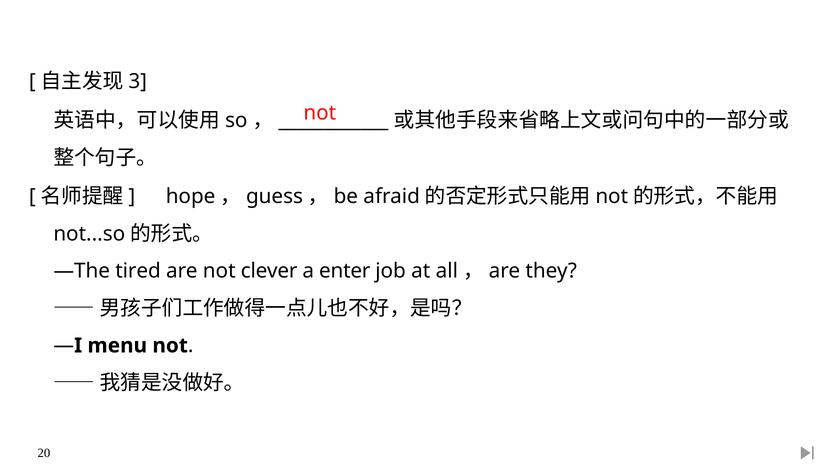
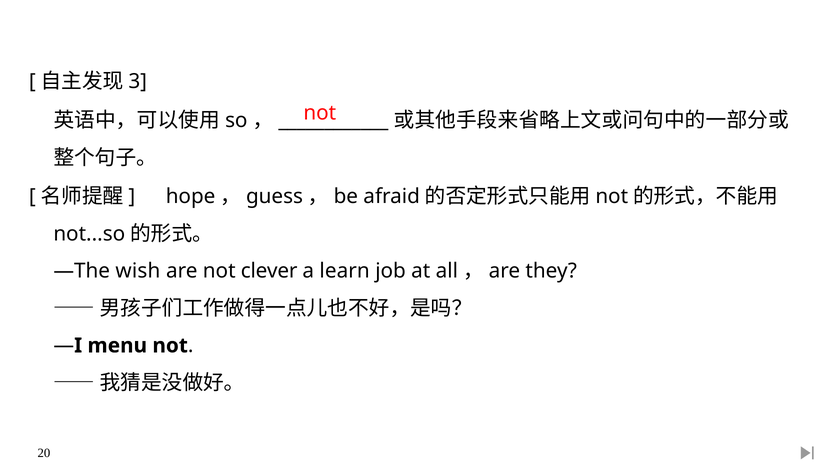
tired: tired -> wish
enter: enter -> learn
